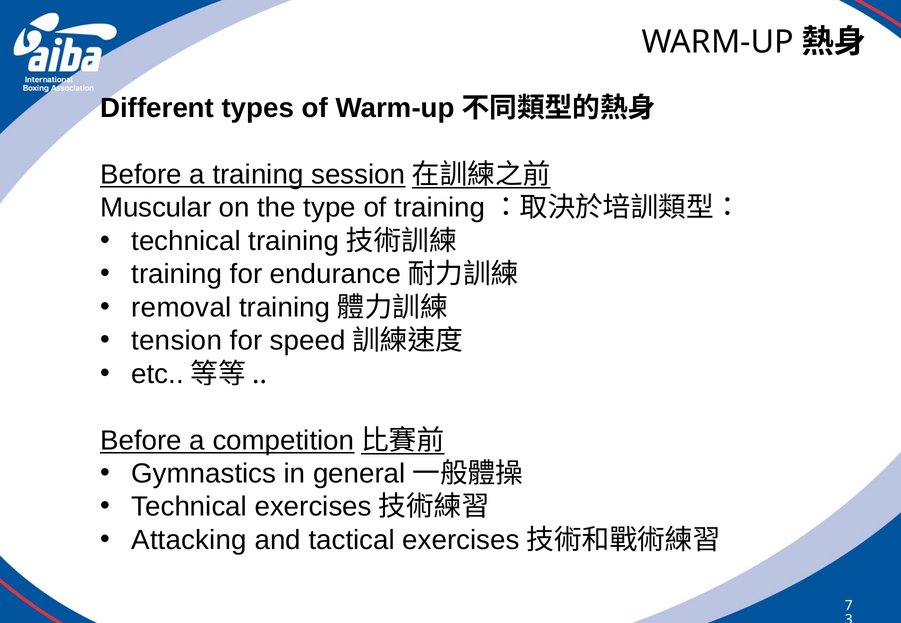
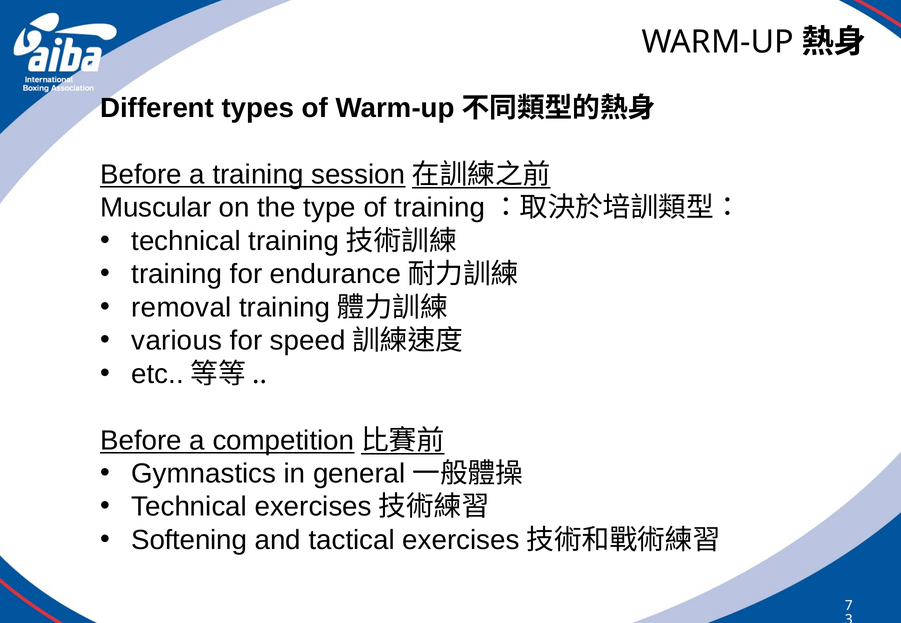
tension: tension -> various
Attacking: Attacking -> Softening
